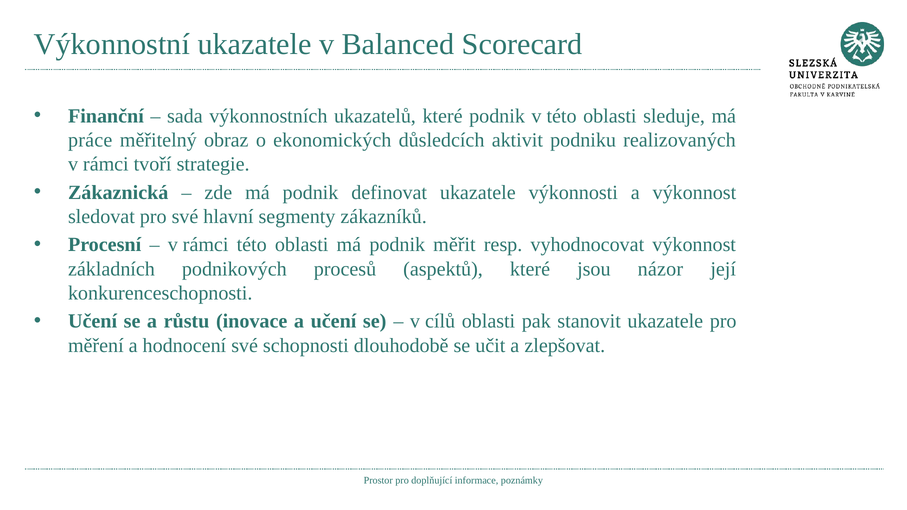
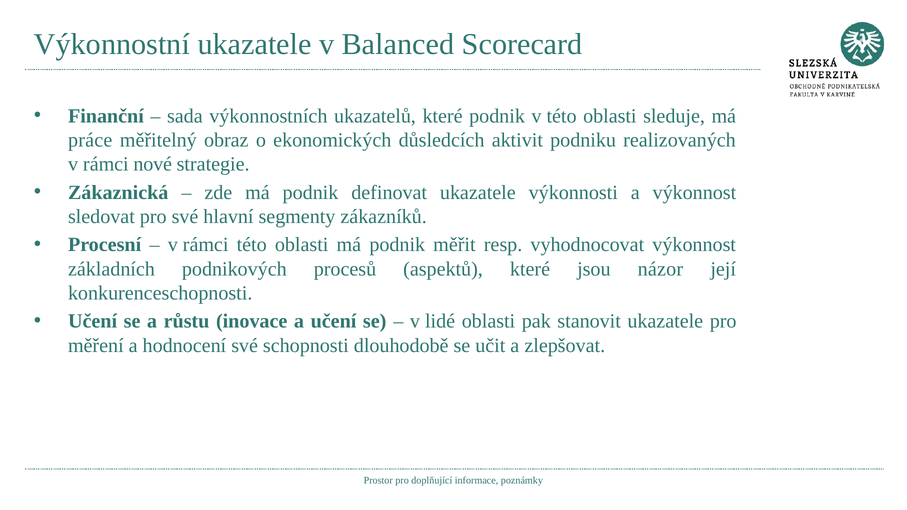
tvoří: tvoří -> nové
cílů: cílů -> lidé
